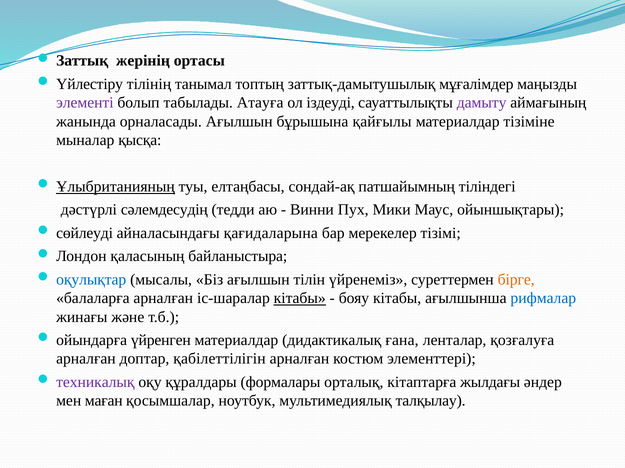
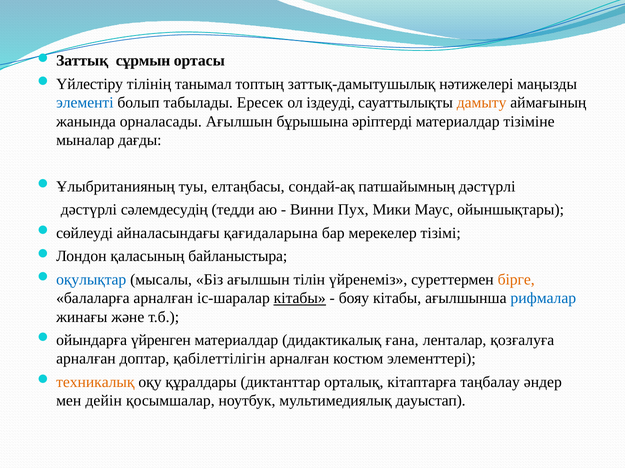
жерінің: жерінің -> сұрмын
мұғалімдер: мұғалімдер -> нәтижелері
элементі colour: purple -> blue
Атауға: Атауға -> Ересек
дамыту colour: purple -> orange
қайғылы: қайғылы -> әріптерді
қысқа: қысқа -> дағды
Ұлыбританияның underline: present -> none
патшайымның тіліндегі: тіліндегі -> дәстүрлі
техникалық colour: purple -> orange
формалары: формалары -> диктанттар
жылдағы: жылдағы -> таңбалау
маған: маған -> дейін
талқылау: талқылау -> дауыстап
